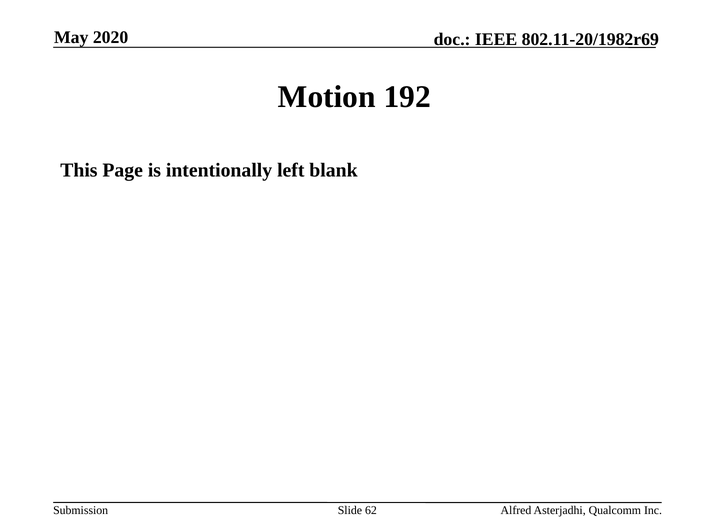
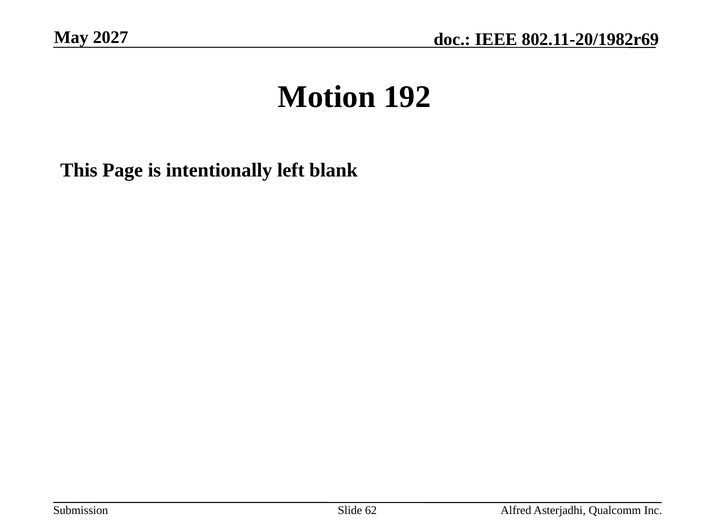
2020: 2020 -> 2027
